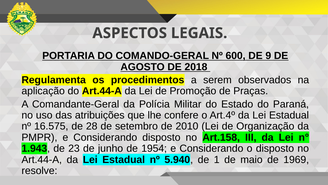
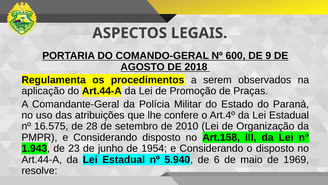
1: 1 -> 6
